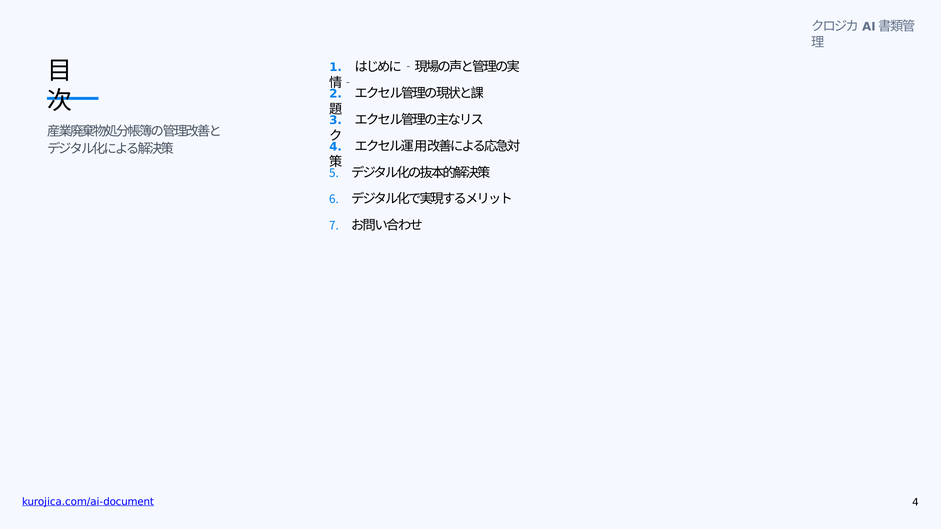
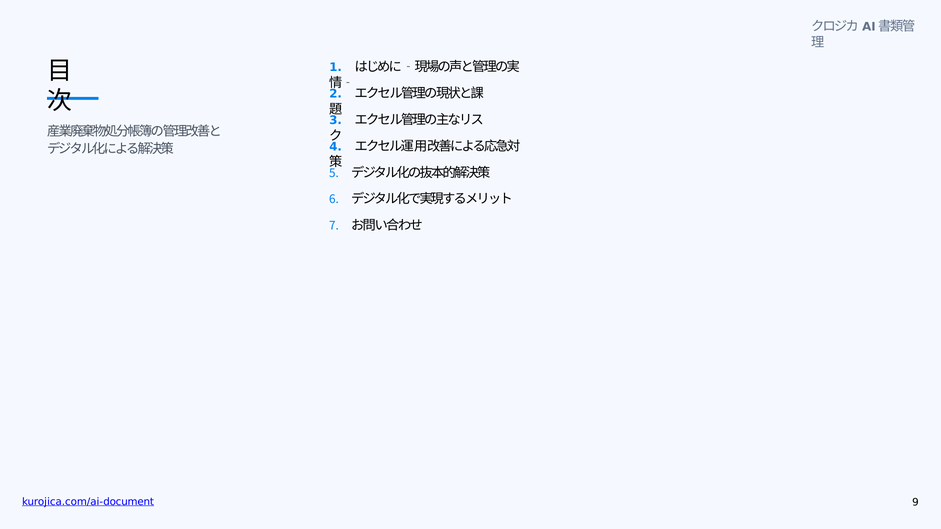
kurojica.com/ai-document 4: 4 -> 9
